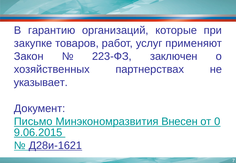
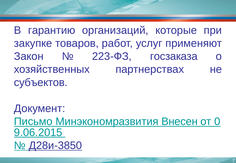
заключен: заключен -> госзаказа
указывает: указывает -> субъектов
Д28и-1621: Д28и-1621 -> Д28и-3850
